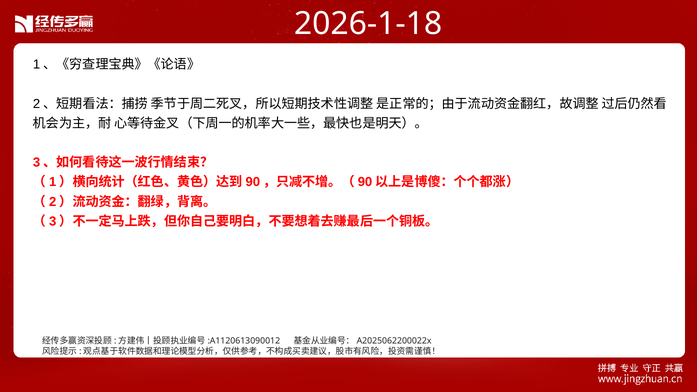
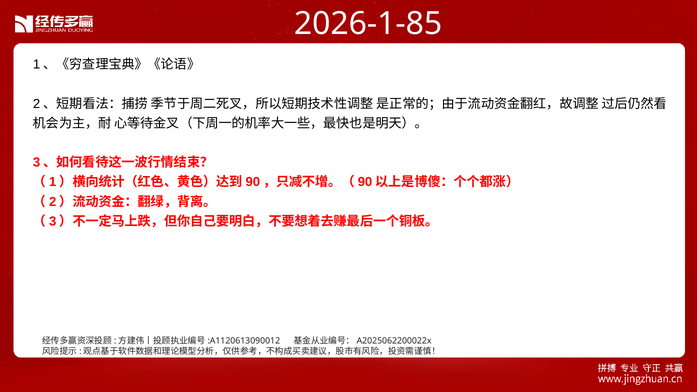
2026-1-18: 2026-1-18 -> 2026-1-85
